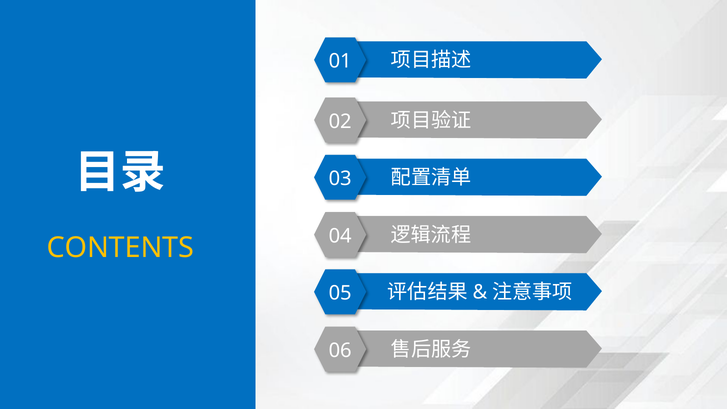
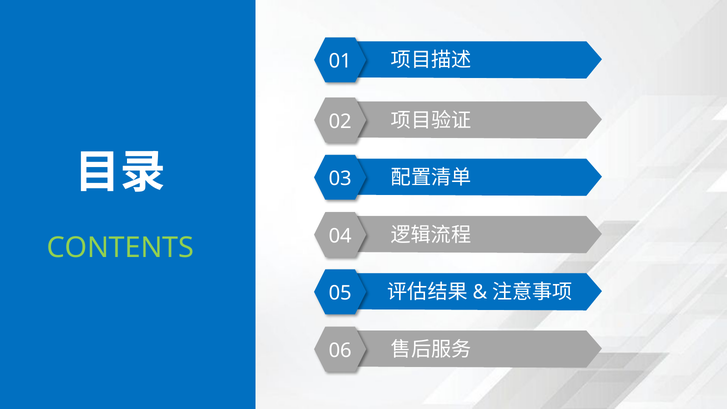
CONTENTS colour: yellow -> light green
